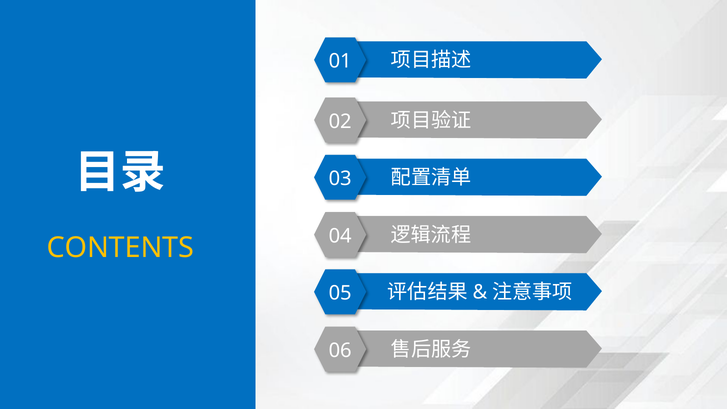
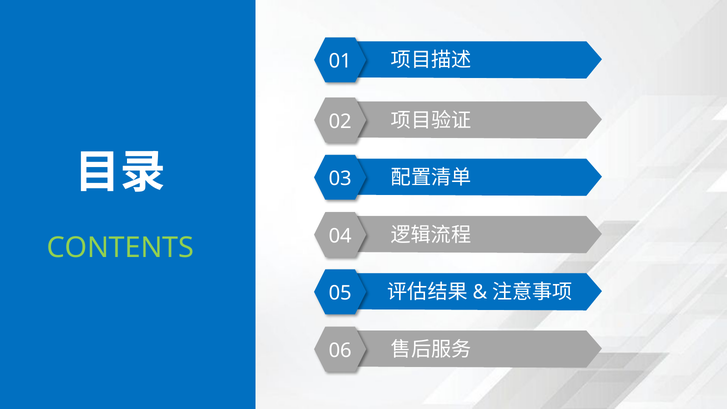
CONTENTS colour: yellow -> light green
